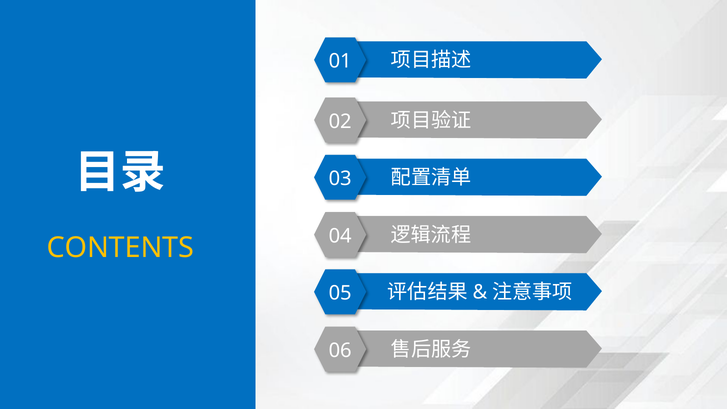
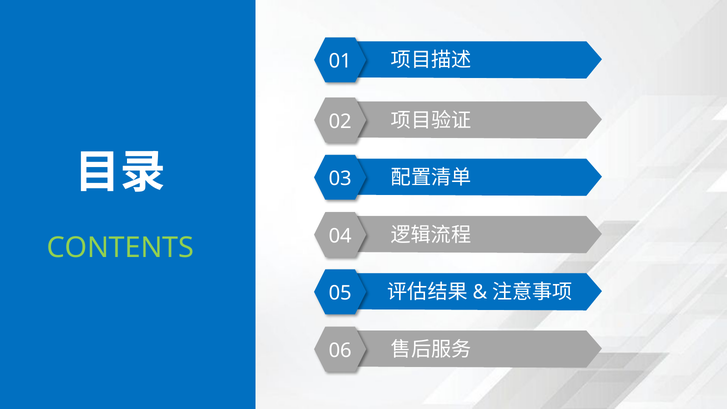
CONTENTS colour: yellow -> light green
